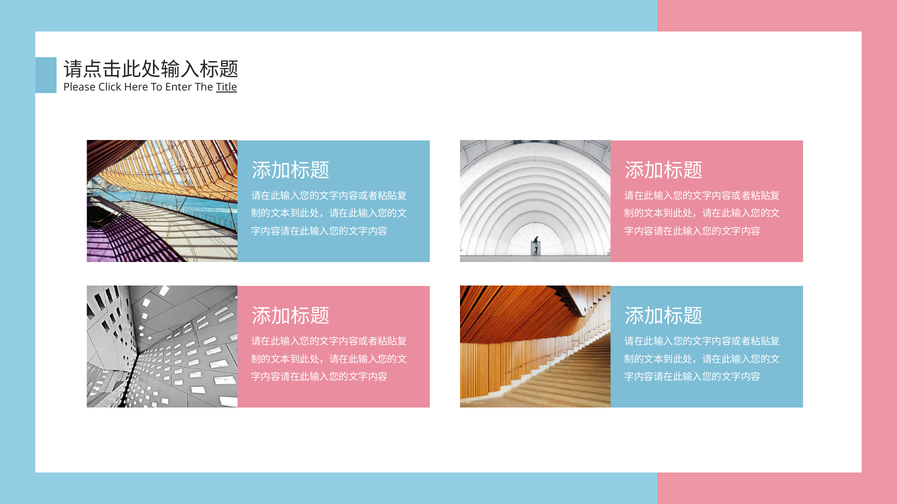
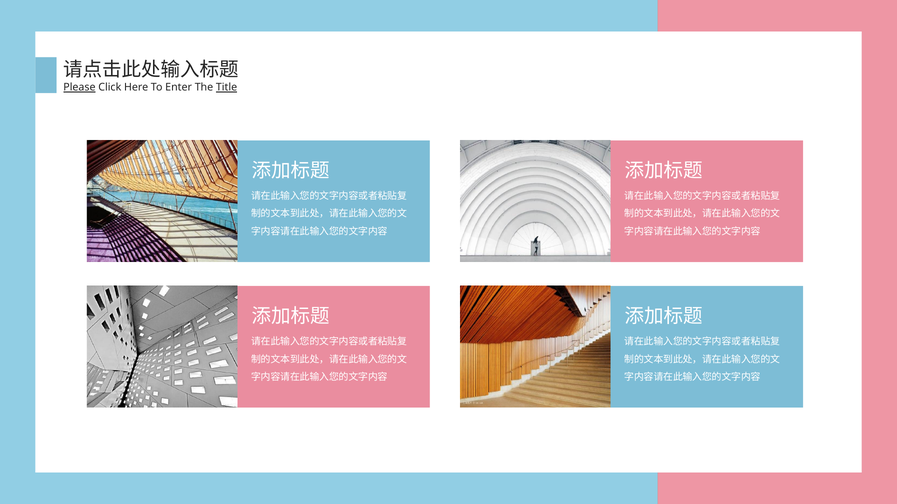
Please underline: none -> present
